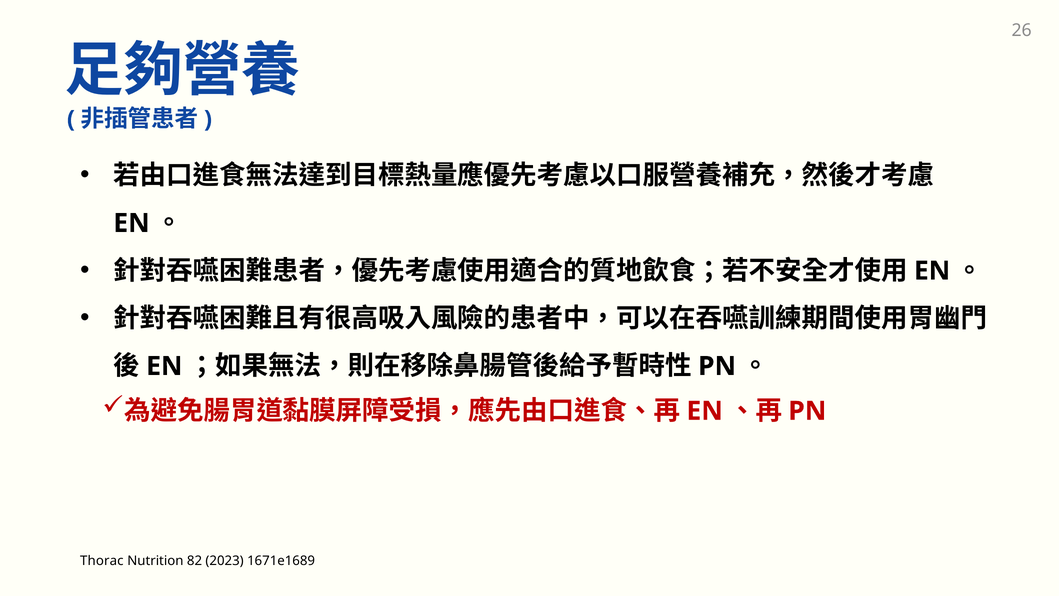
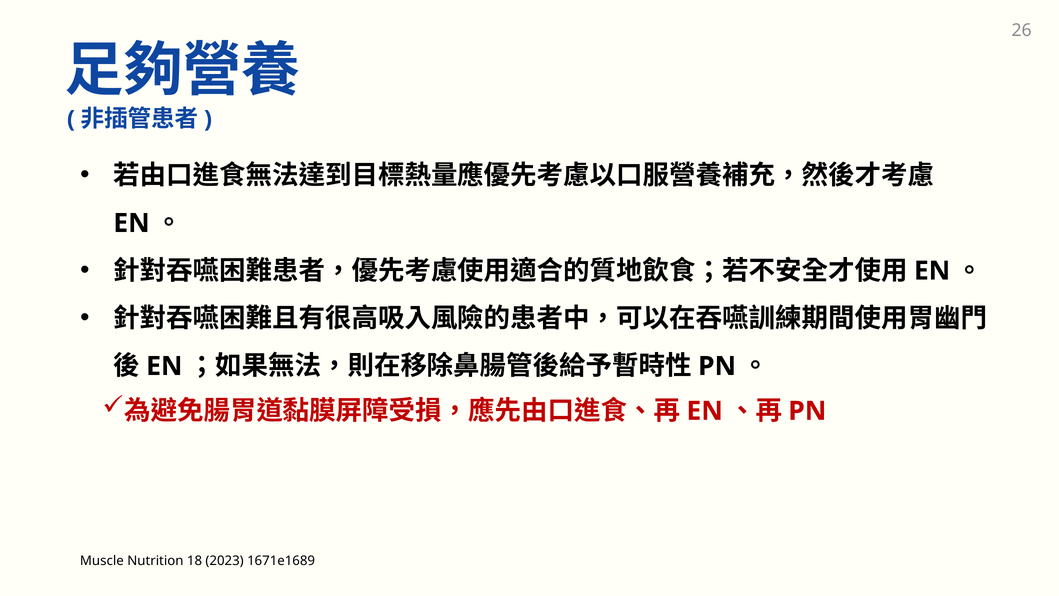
Thorac: Thorac -> Muscle
82: 82 -> 18
